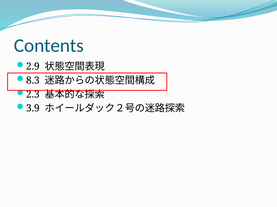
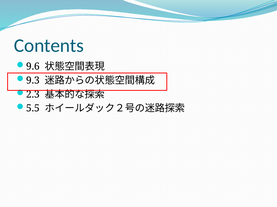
2.9: 2.9 -> 9.6
8.3: 8.3 -> 9.3
3.9: 3.9 -> 5.5
